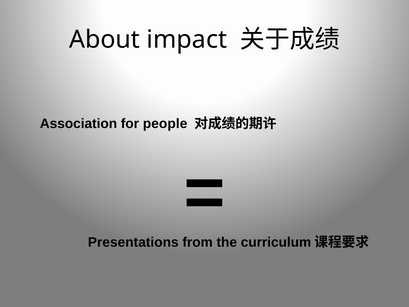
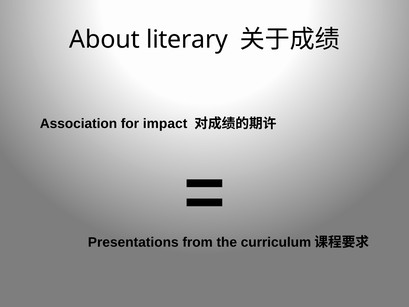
impact: impact -> literary
people: people -> impact
